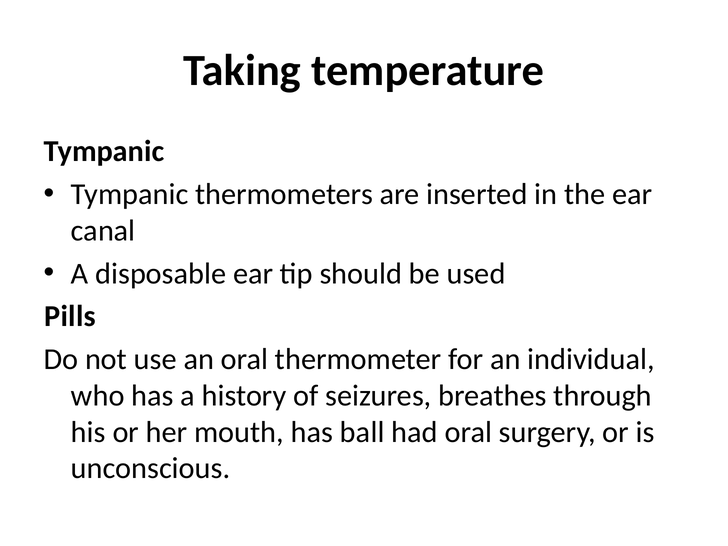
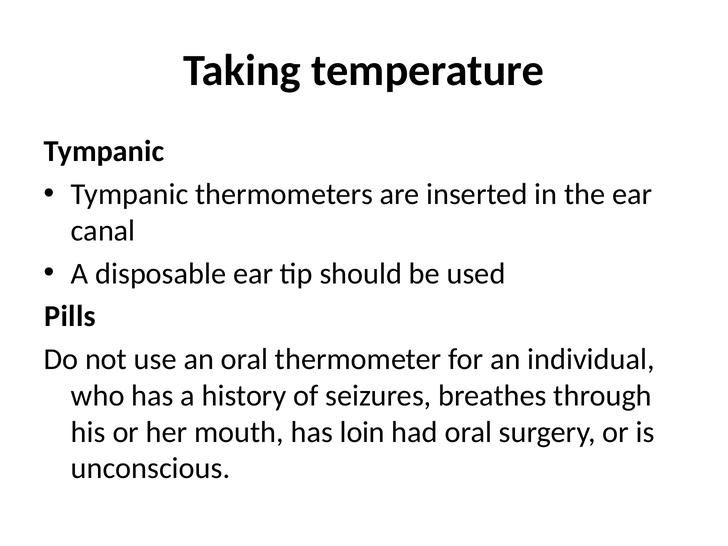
ball: ball -> loin
